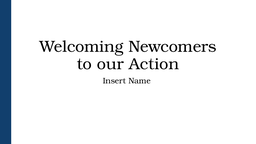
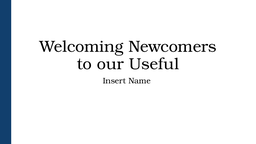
Action: Action -> Useful
